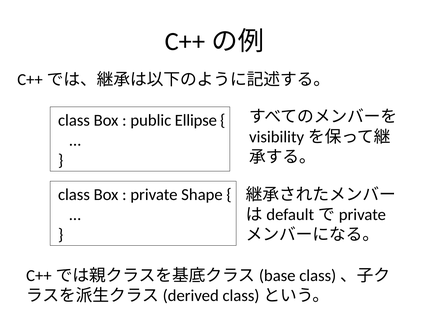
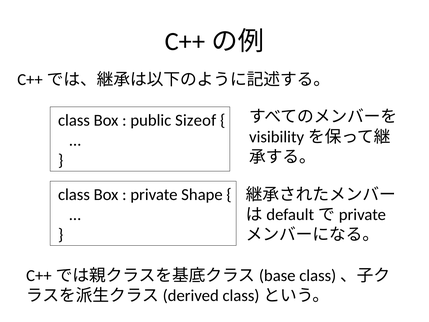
Ellipse: Ellipse -> Sizeof
